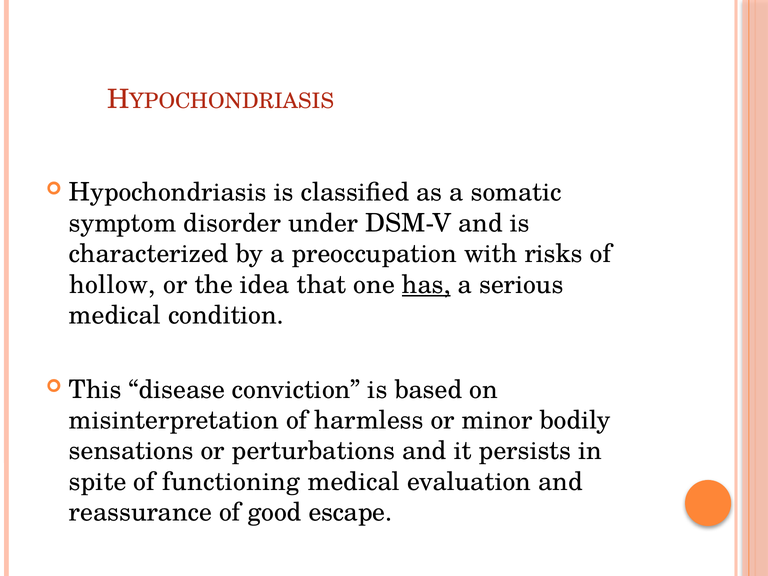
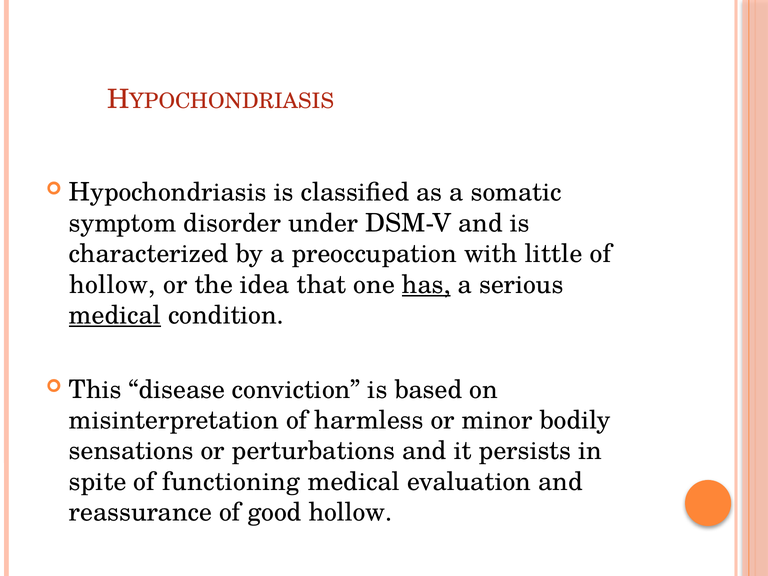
risks: risks -> little
medical at (115, 315) underline: none -> present
good escape: escape -> hollow
